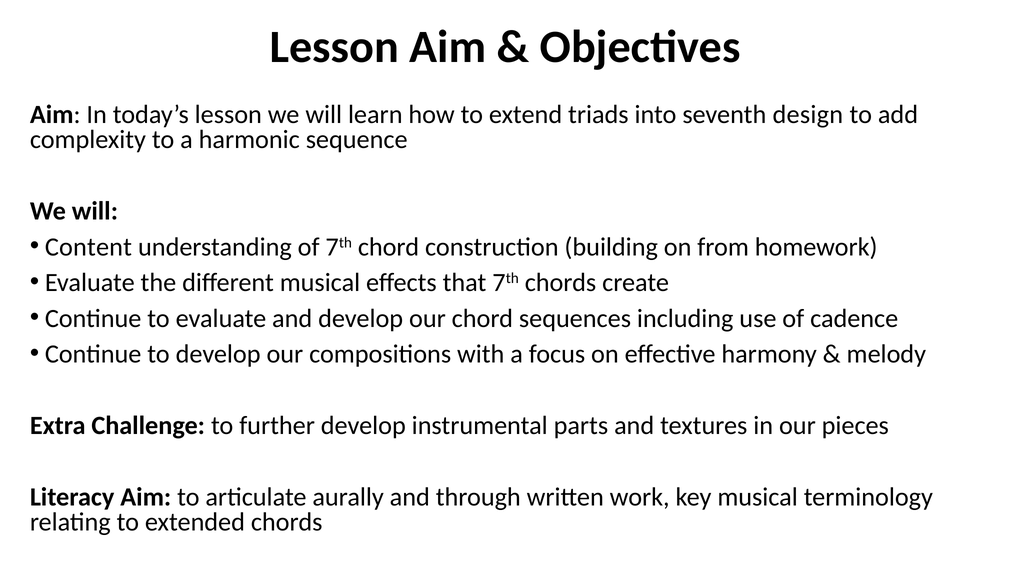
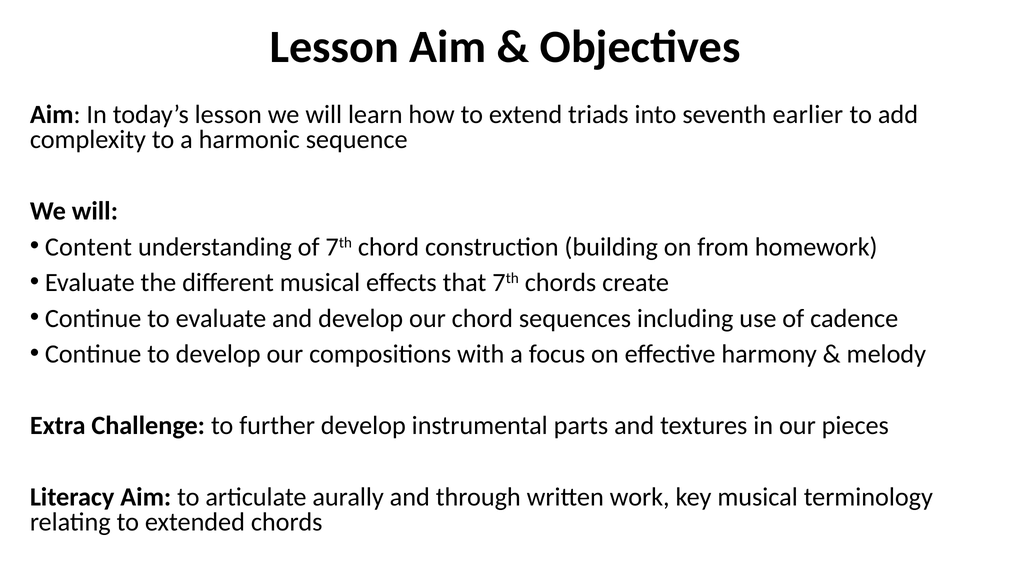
design: design -> earlier
